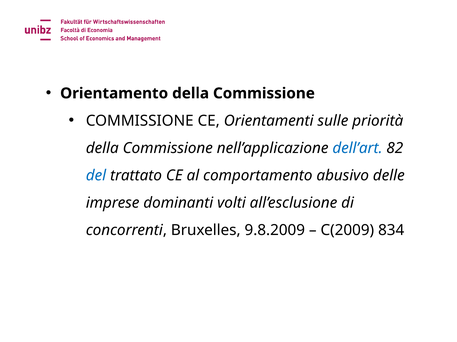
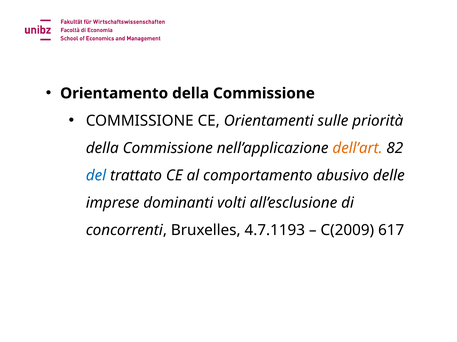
dell’art colour: blue -> orange
9.8.2009: 9.8.2009 -> 4.7.1193
834: 834 -> 617
